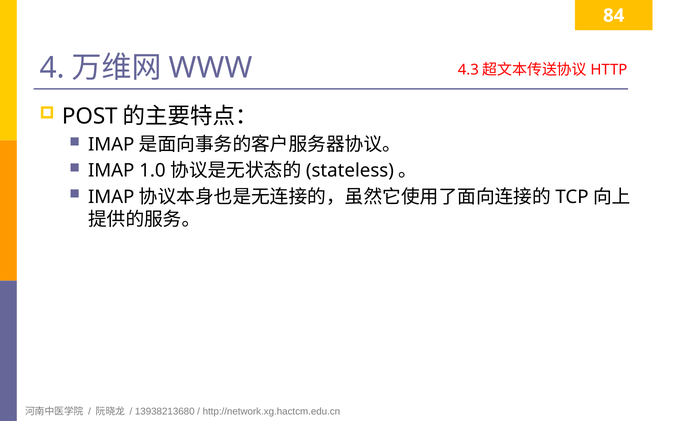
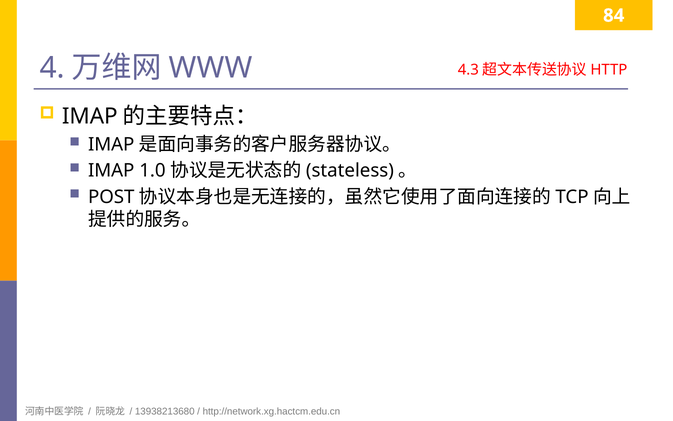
POST at (90, 116): POST -> IMAP
IMAP at (111, 197): IMAP -> POST
